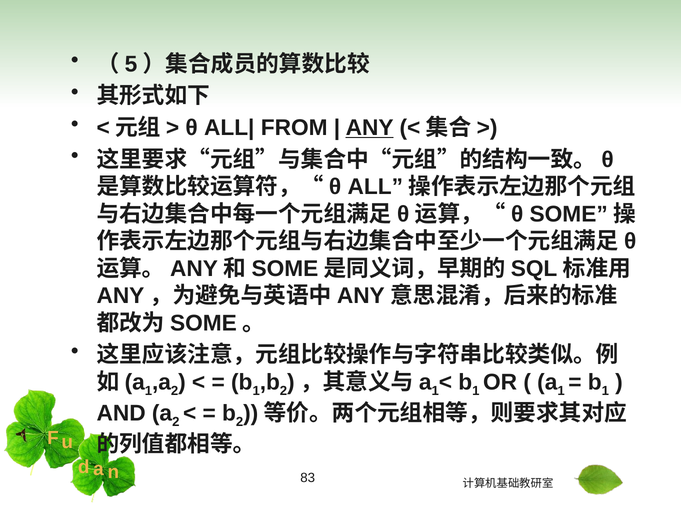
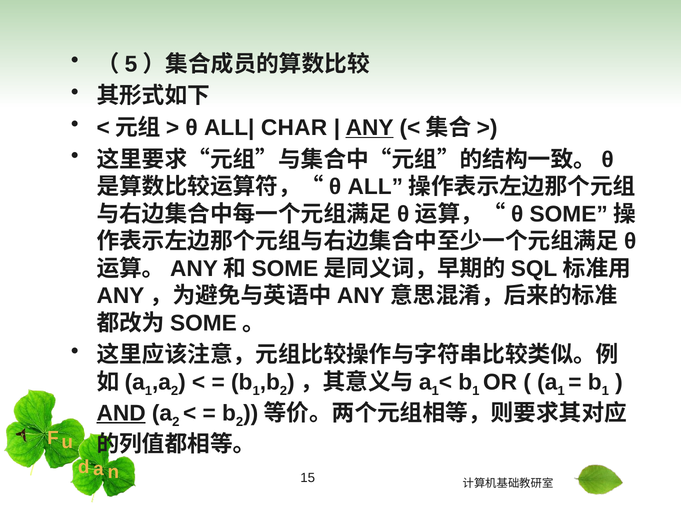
FROM: FROM -> CHAR
AND underline: none -> present
83: 83 -> 15
